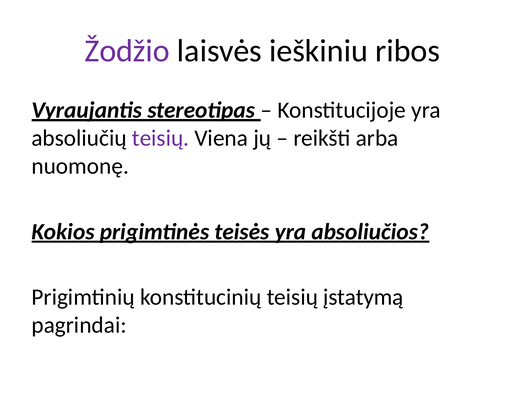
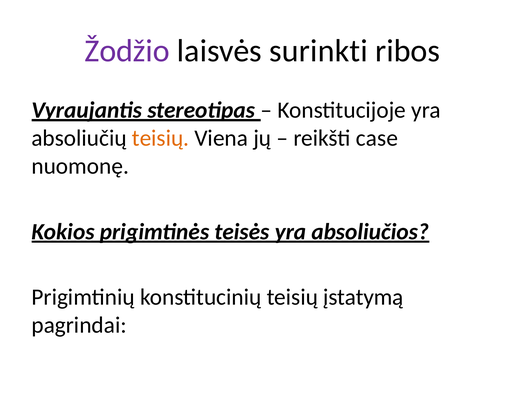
ieškiniu: ieškiniu -> surinkti
teisių at (161, 138) colour: purple -> orange
arba: arba -> case
